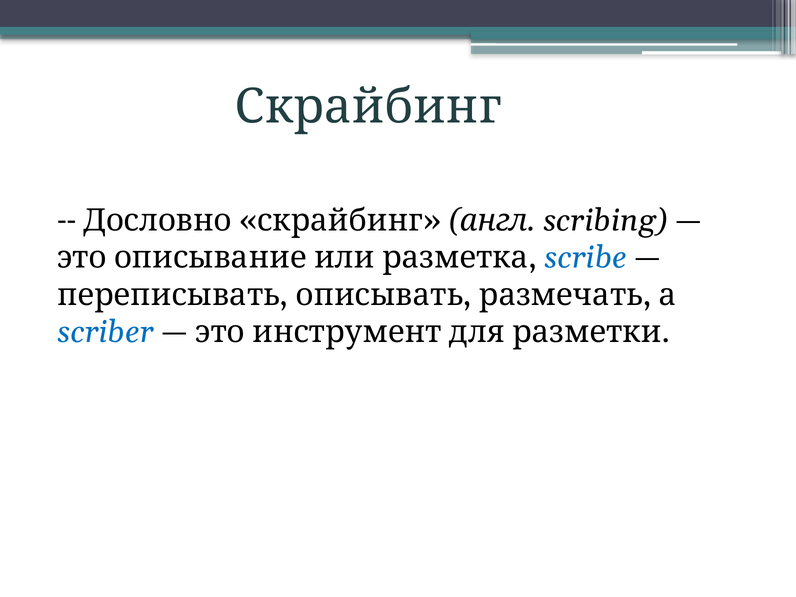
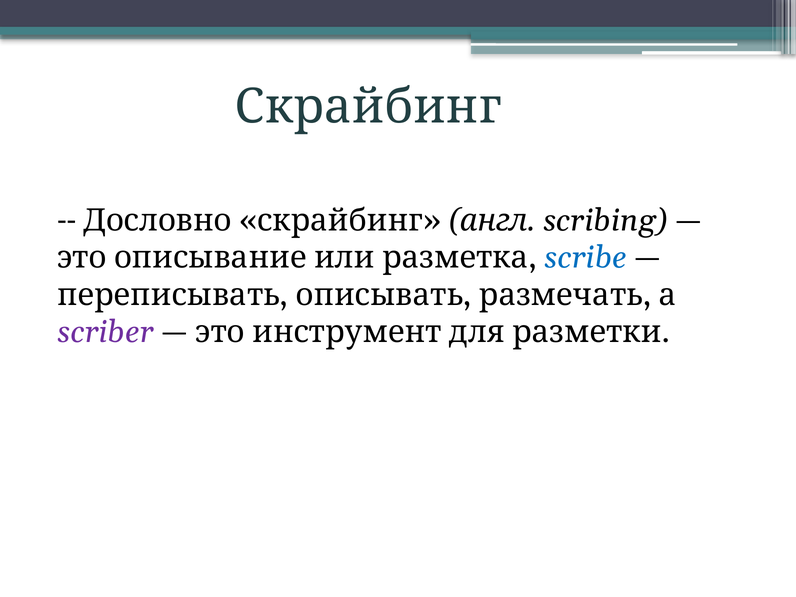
scriber colour: blue -> purple
